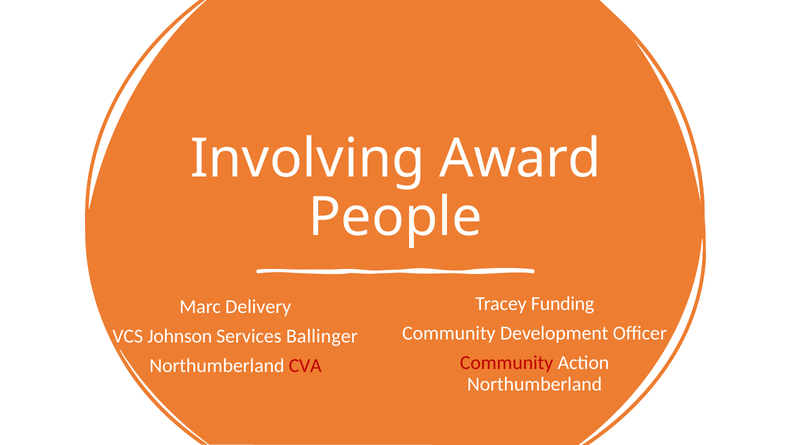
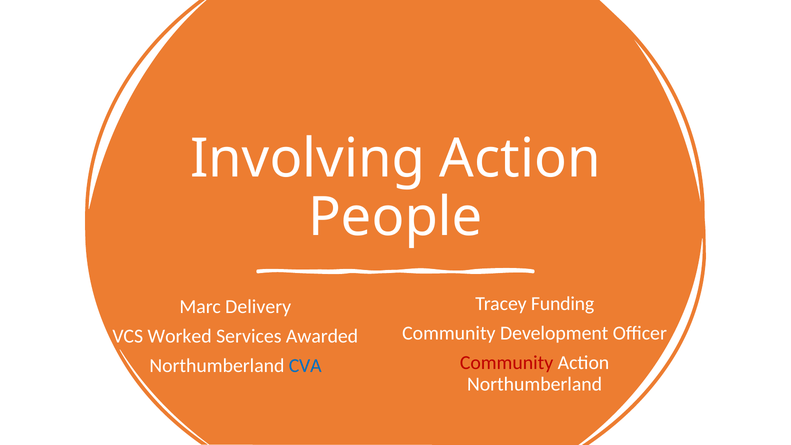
Involving Award: Award -> Action
Johnson: Johnson -> Worked
Ballinger: Ballinger -> Awarded
CVA colour: red -> blue
